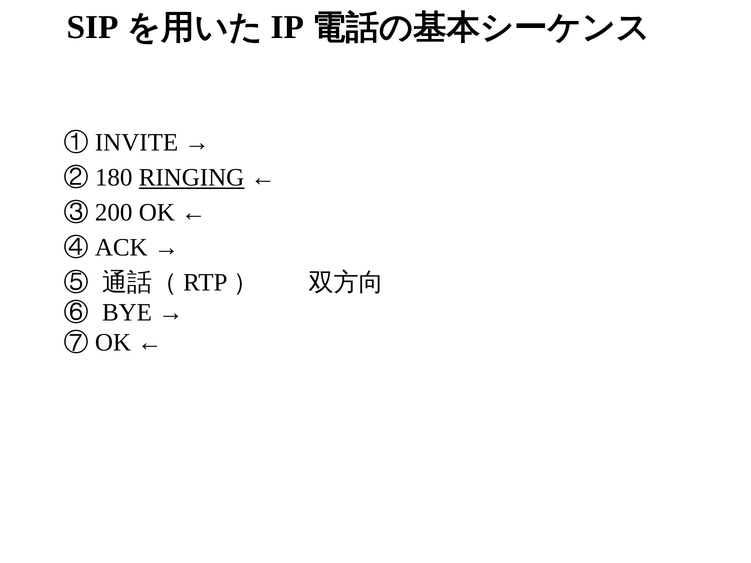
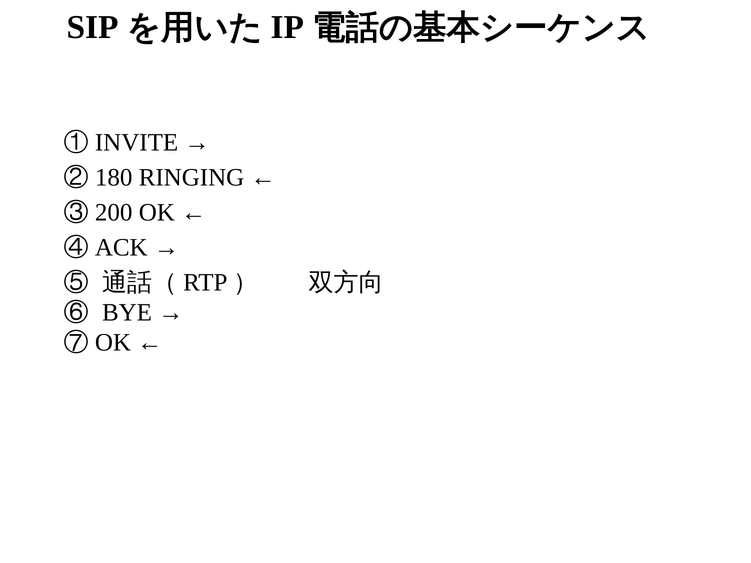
RINGING underline: present -> none
